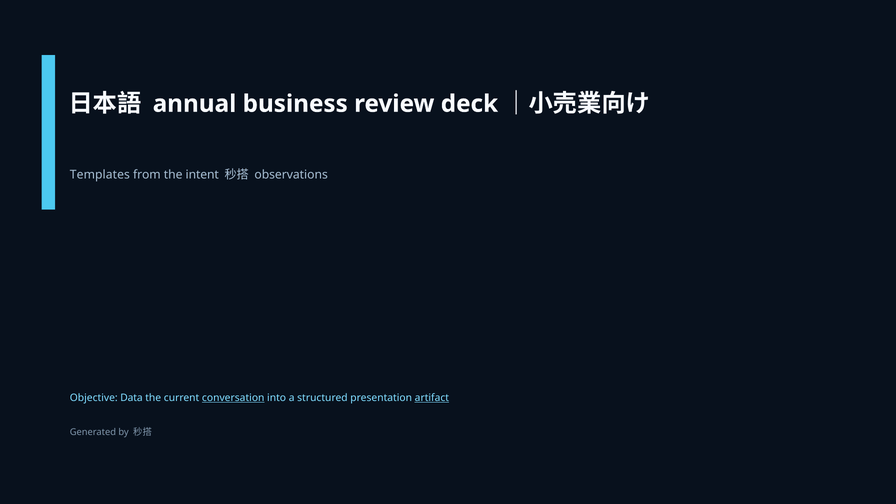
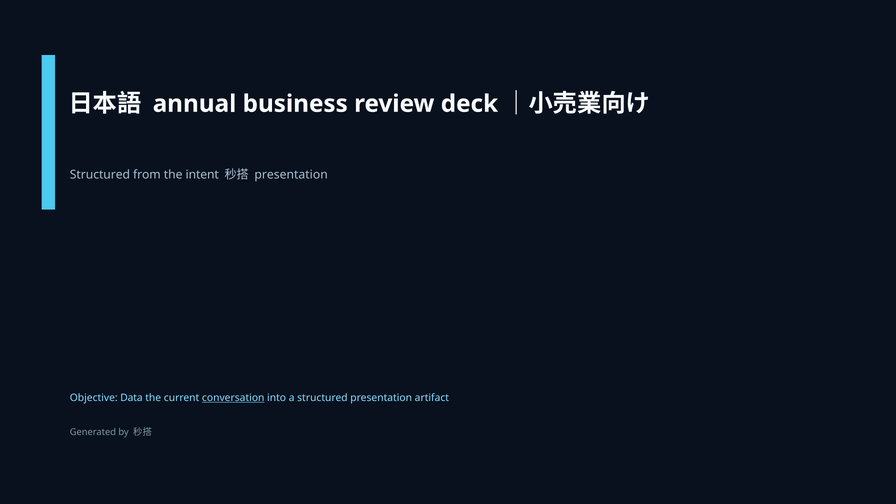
Templates at (100, 175): Templates -> Structured
observations at (291, 175): observations -> presentation
artifact underline: present -> none
